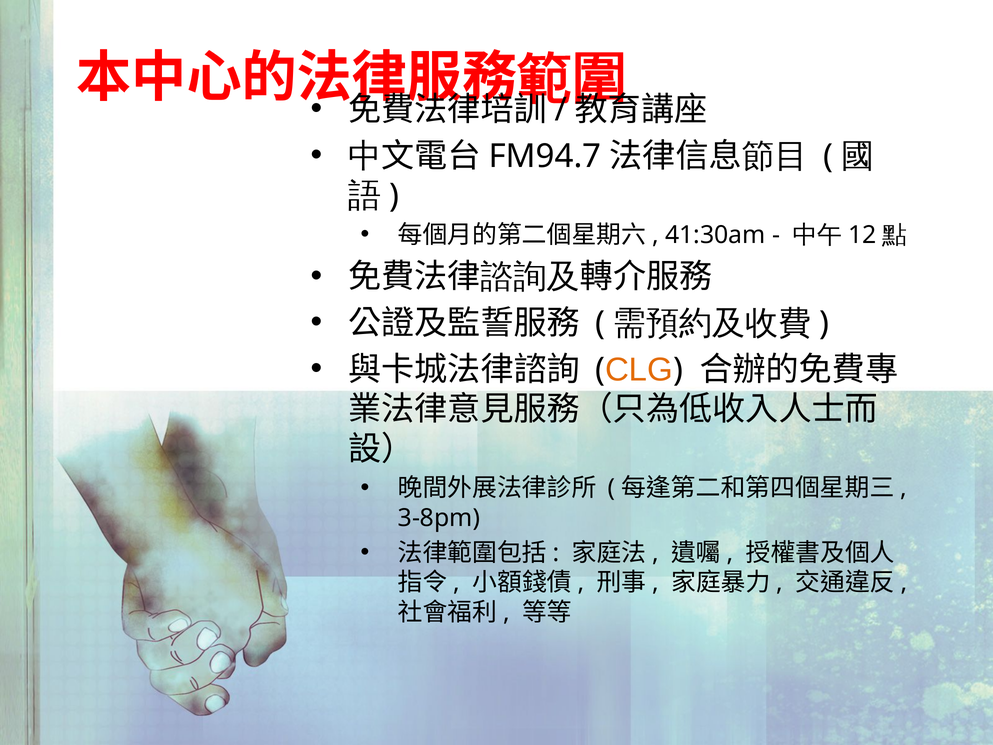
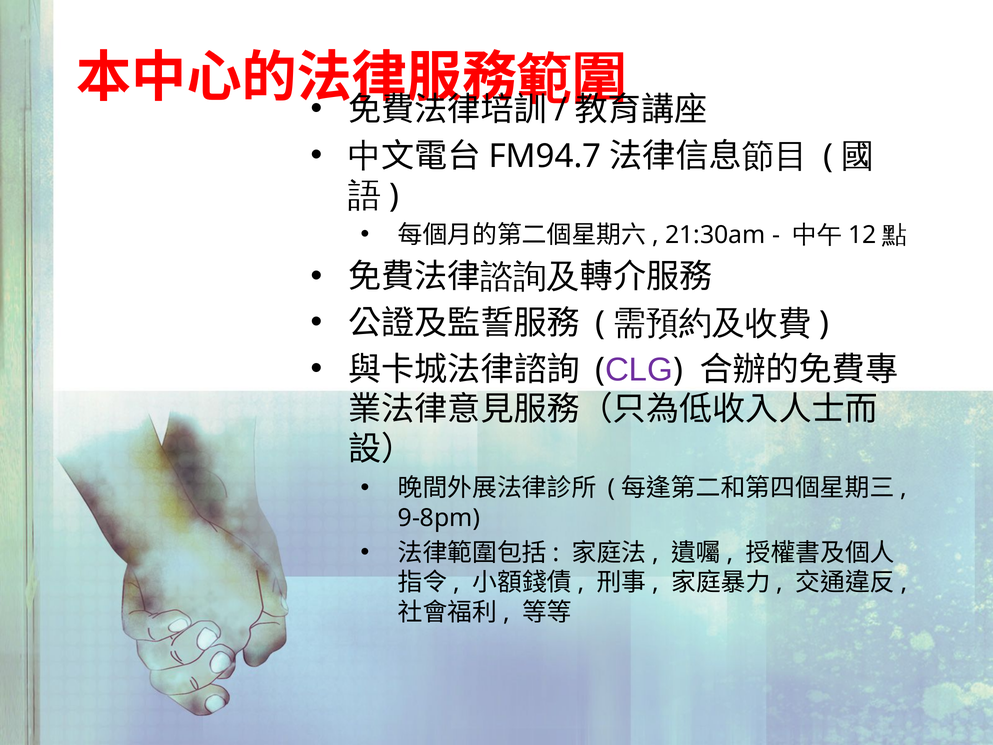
41:30am: 41:30am -> 21:30am
CLG colour: orange -> purple
3-8pm: 3-8pm -> 9-8pm
